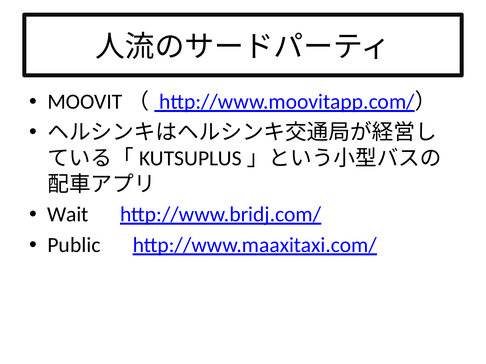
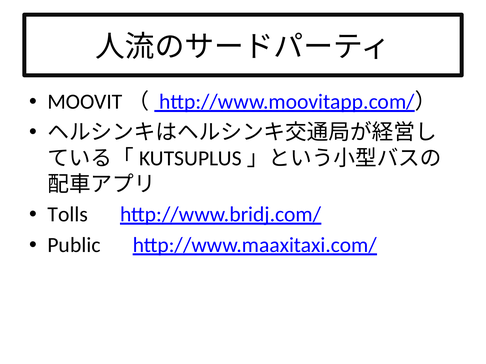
Wait: Wait -> Tolls
